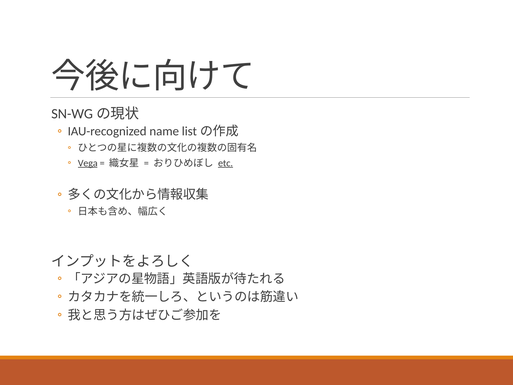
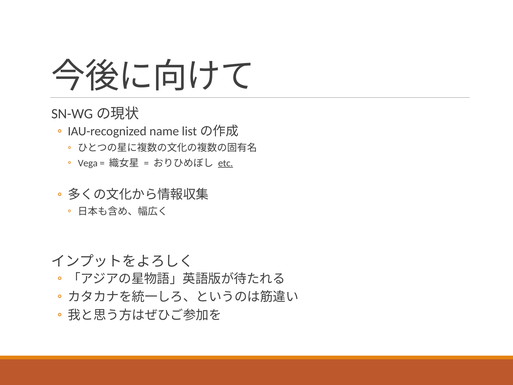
Vega underline: present -> none
